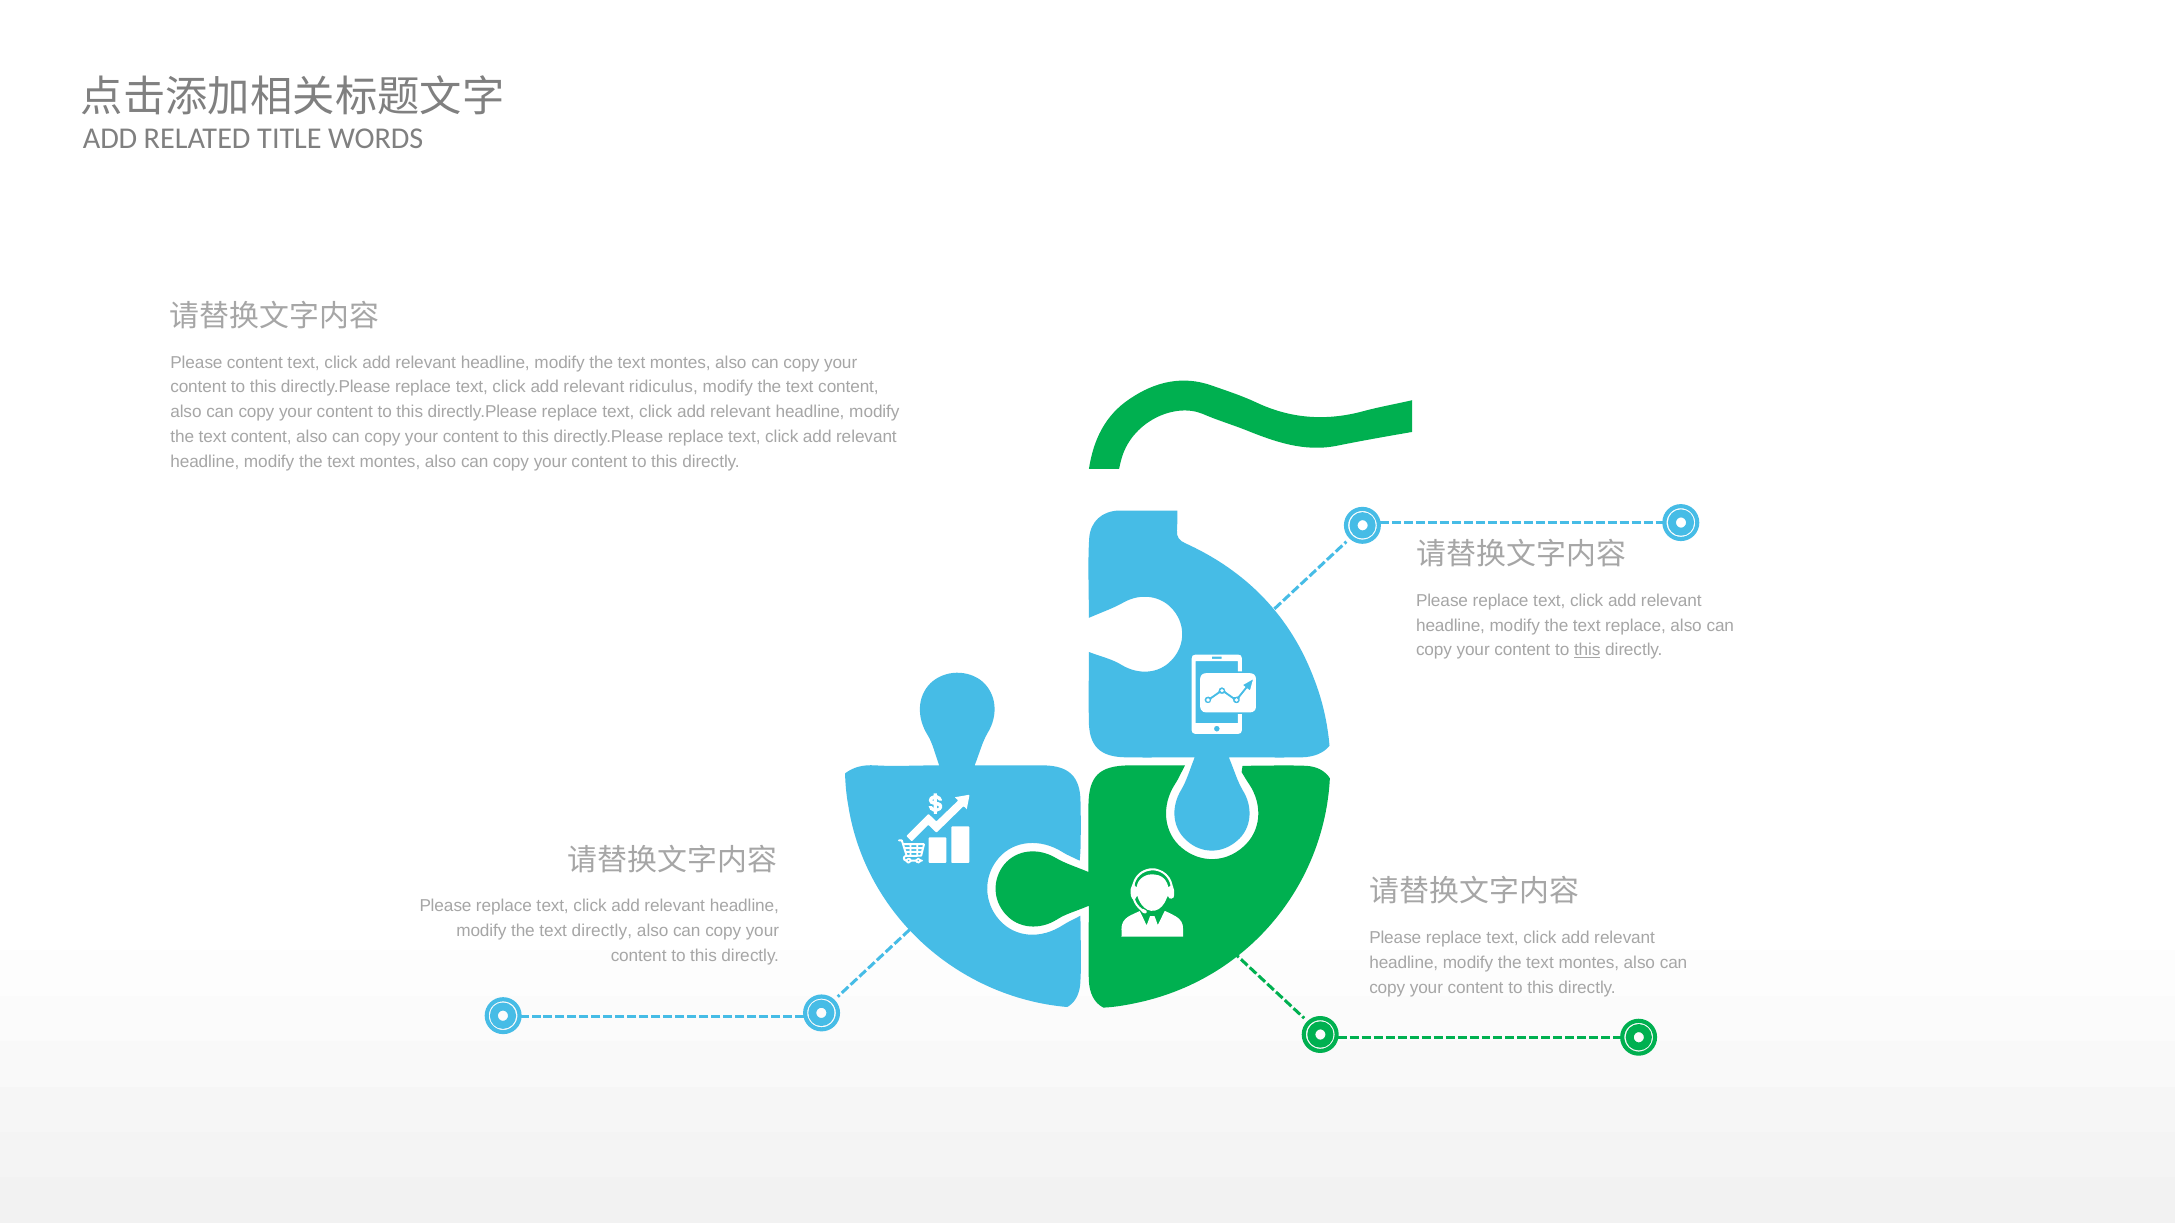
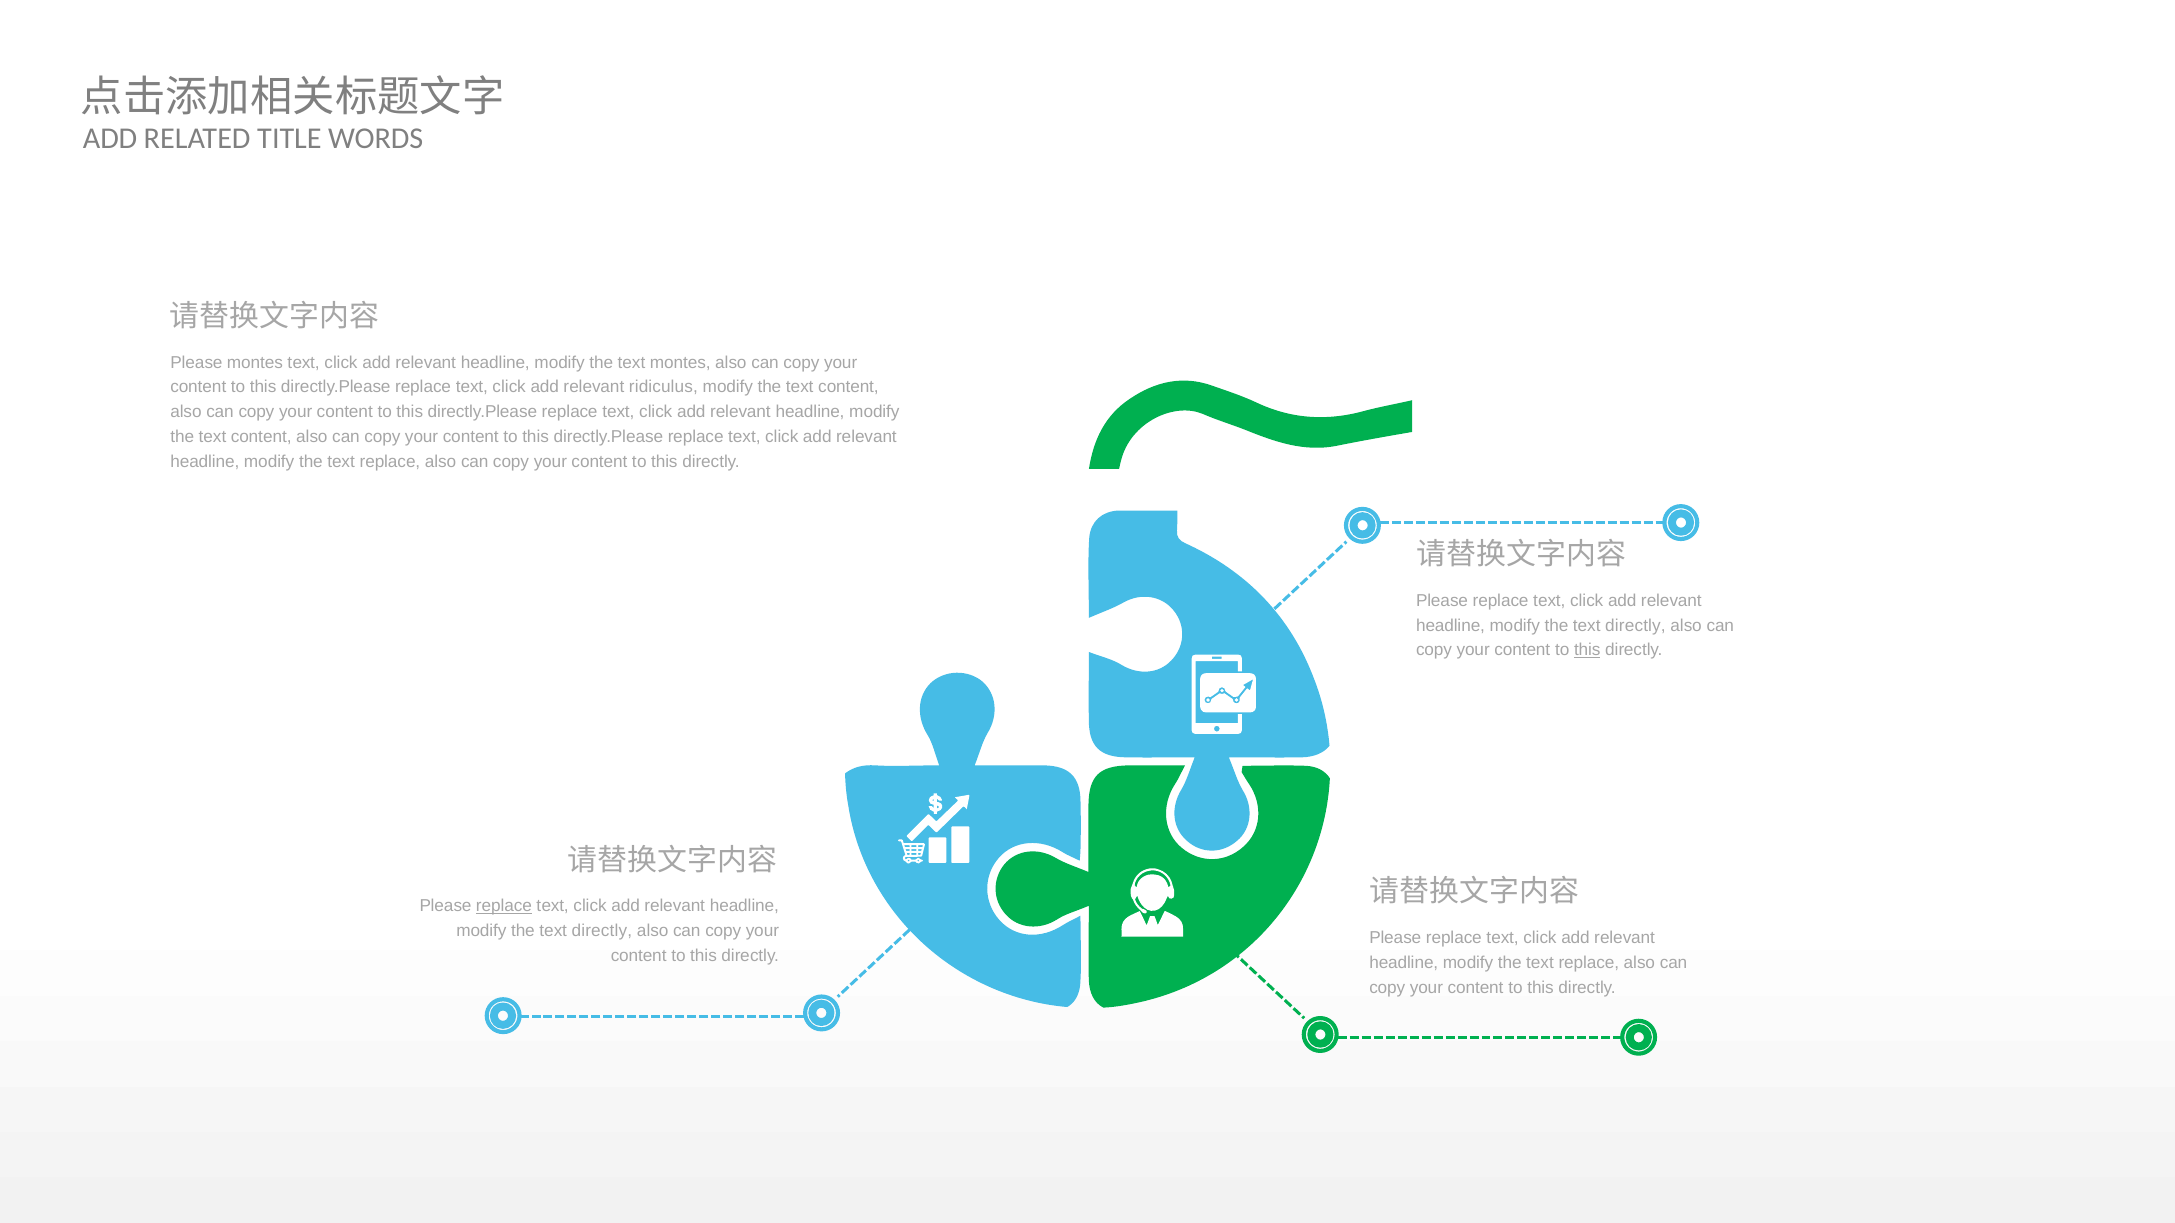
Please content: content -> montes
montes at (390, 462): montes -> replace
replace at (1636, 626): replace -> directly
replace at (504, 907) underline: none -> present
montes at (1589, 963): montes -> replace
